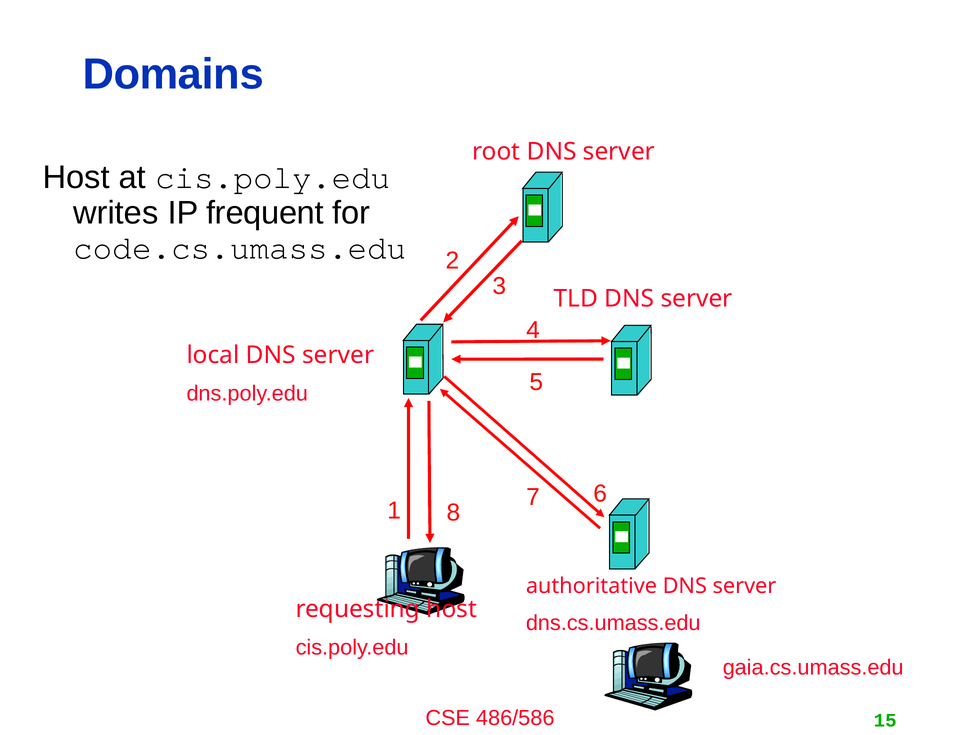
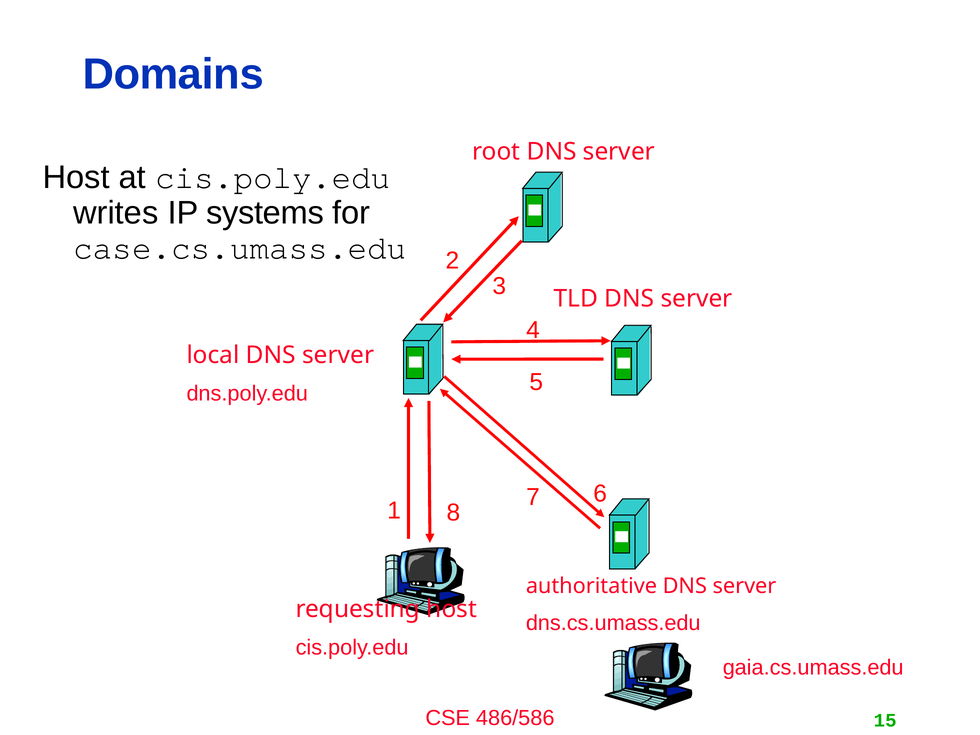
frequent: frequent -> systems
code.cs.umass.edu: code.cs.umass.edu -> case.cs.umass.edu
